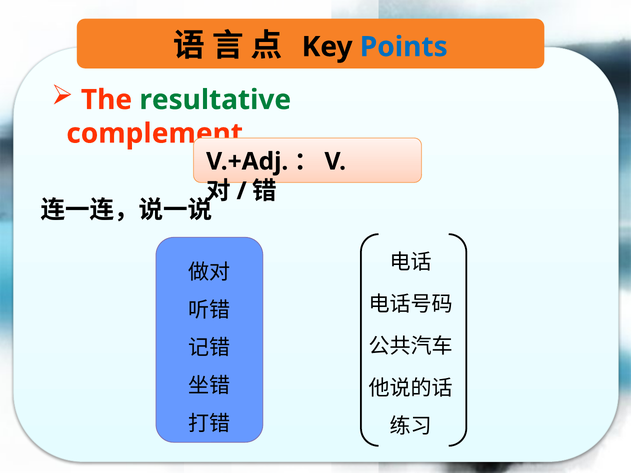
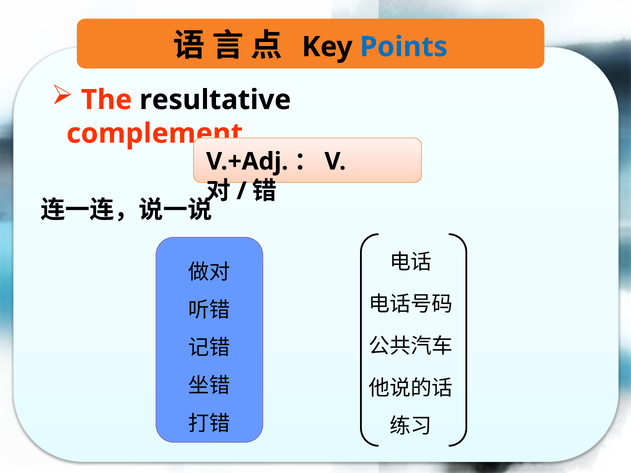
resultative colour: green -> black
